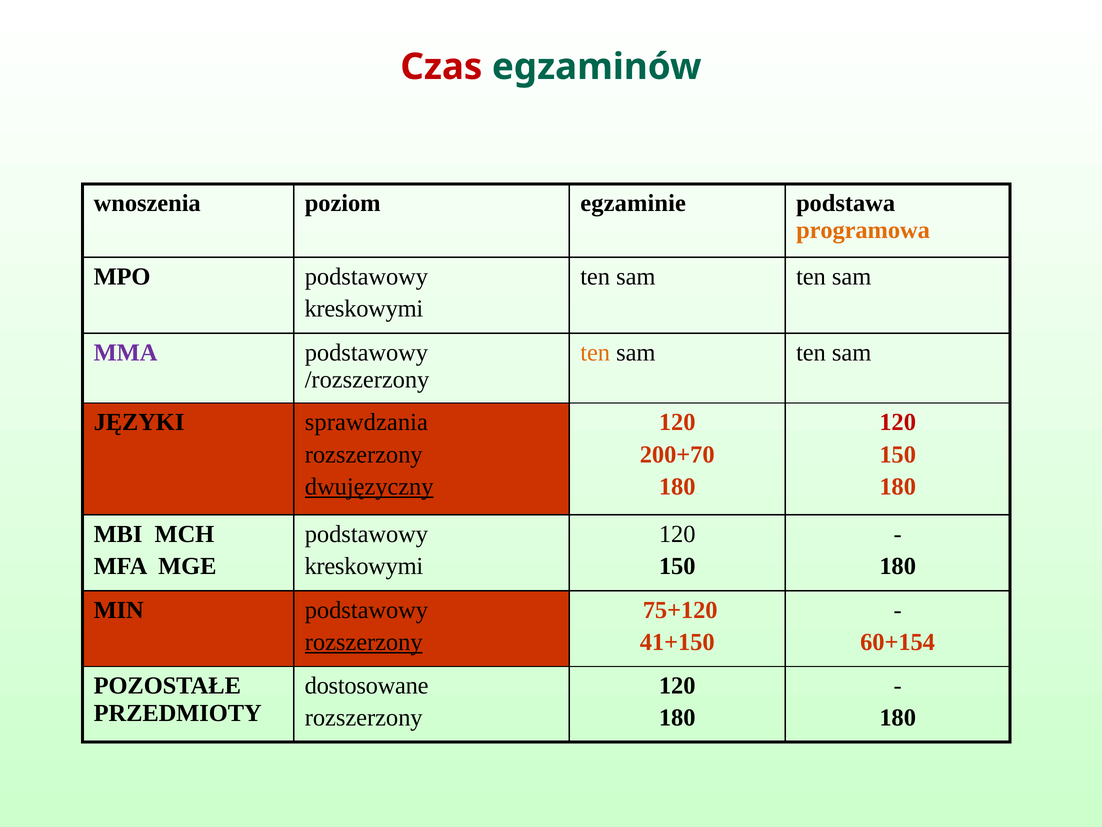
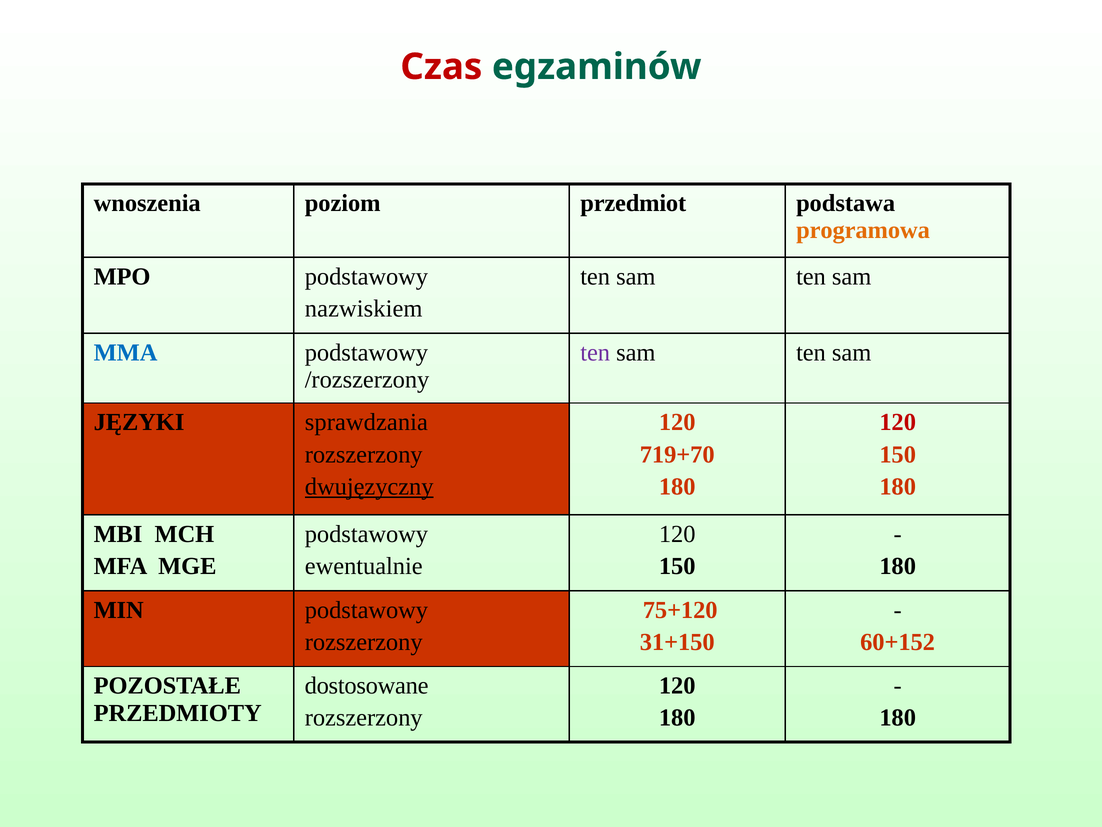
egzaminie: egzaminie -> przedmiot
kreskowymi at (364, 309): kreskowymi -> nazwiskiem
MMA colour: purple -> blue
ten at (595, 352) colour: orange -> purple
200+70: 200+70 -> 719+70
kreskowymi at (364, 566): kreskowymi -> ewentualnie
rozszerzony at (364, 642) underline: present -> none
41+150: 41+150 -> 31+150
60+154: 60+154 -> 60+152
